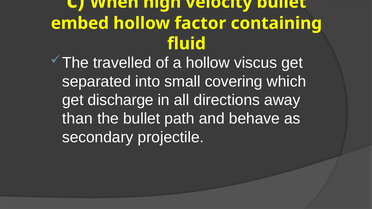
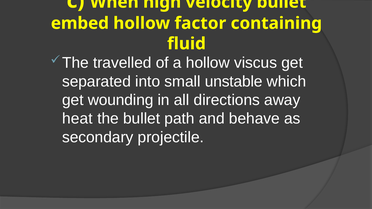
covering: covering -> unstable
discharge: discharge -> wounding
than: than -> heat
